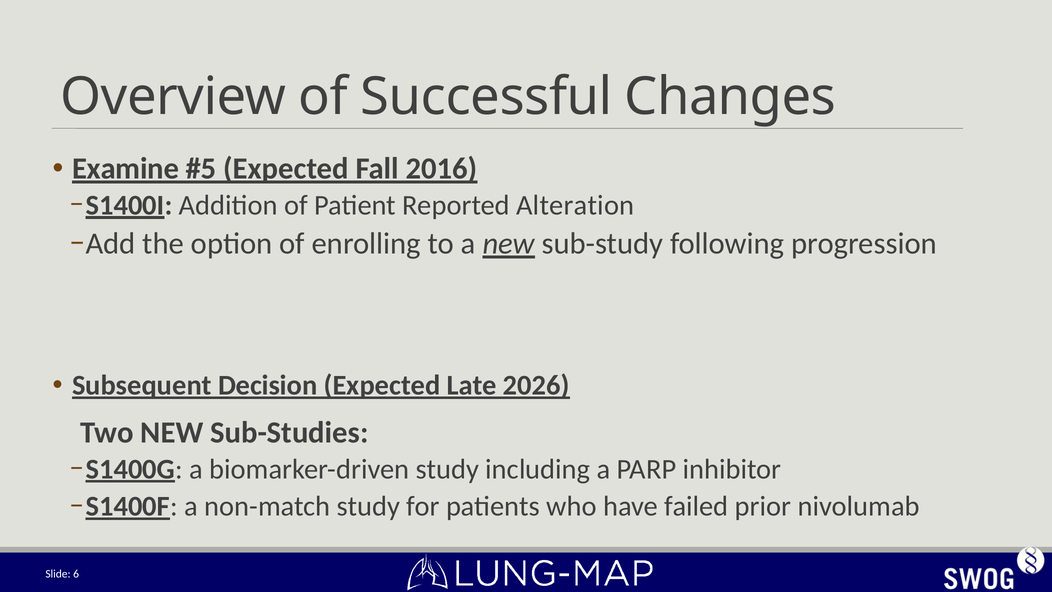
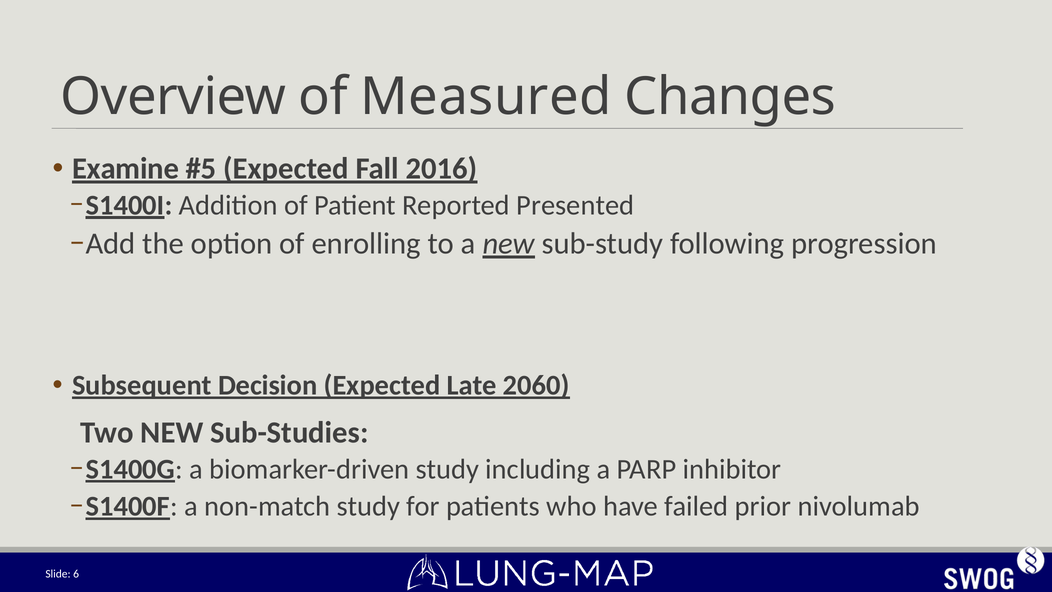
Successful: Successful -> Measured
Alteration: Alteration -> Presented
2026: 2026 -> 2060
